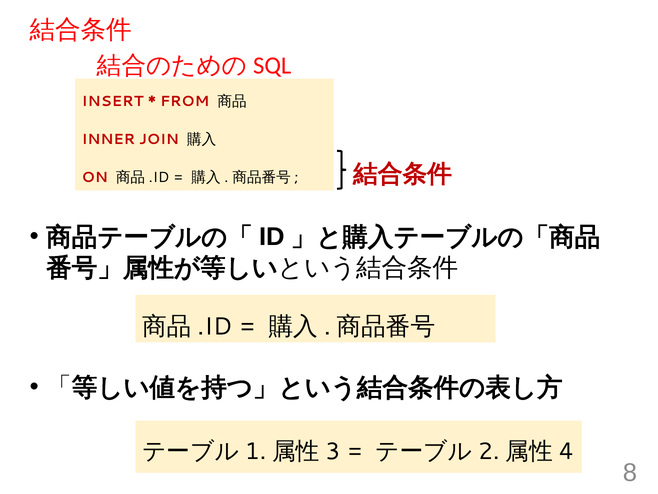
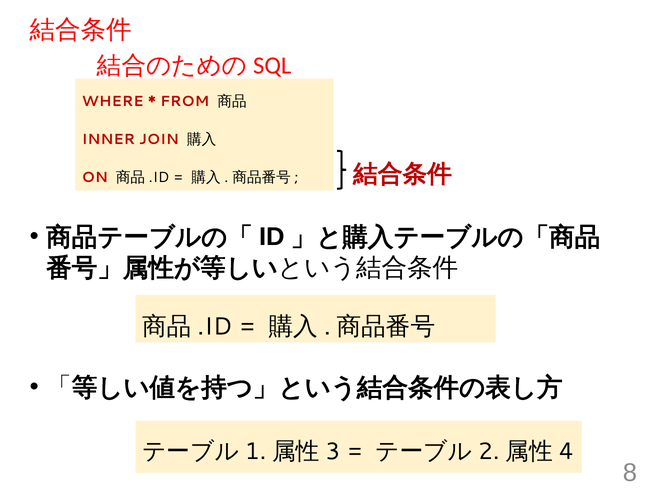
INSERT: INSERT -> WHERE
